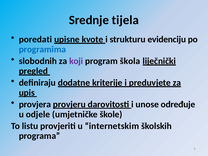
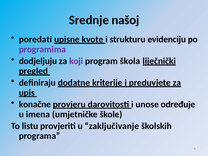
tijela: tijela -> našoj
programima colour: blue -> purple
slobodnih: slobodnih -> dodjeljuju
provjera: provjera -> konačne
odjele: odjele -> imena
internetskim: internetskim -> zaključivanje
